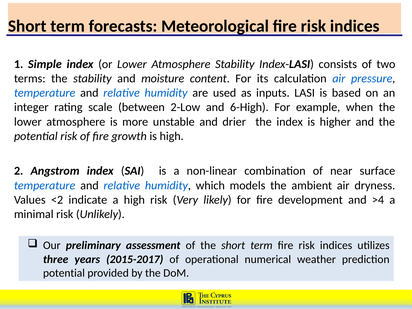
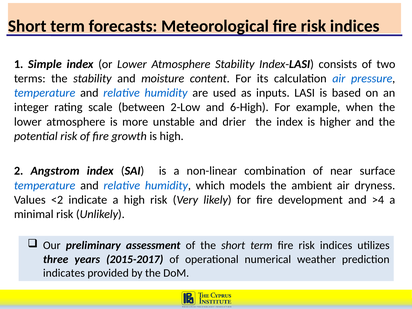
potential at (64, 273): potential -> indicates
